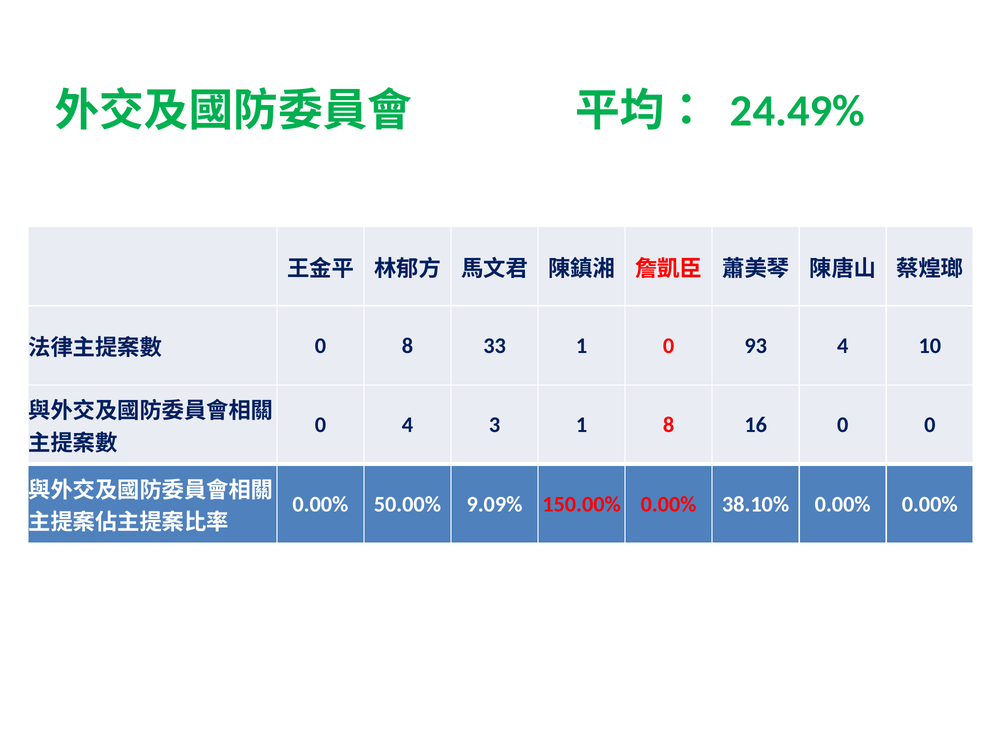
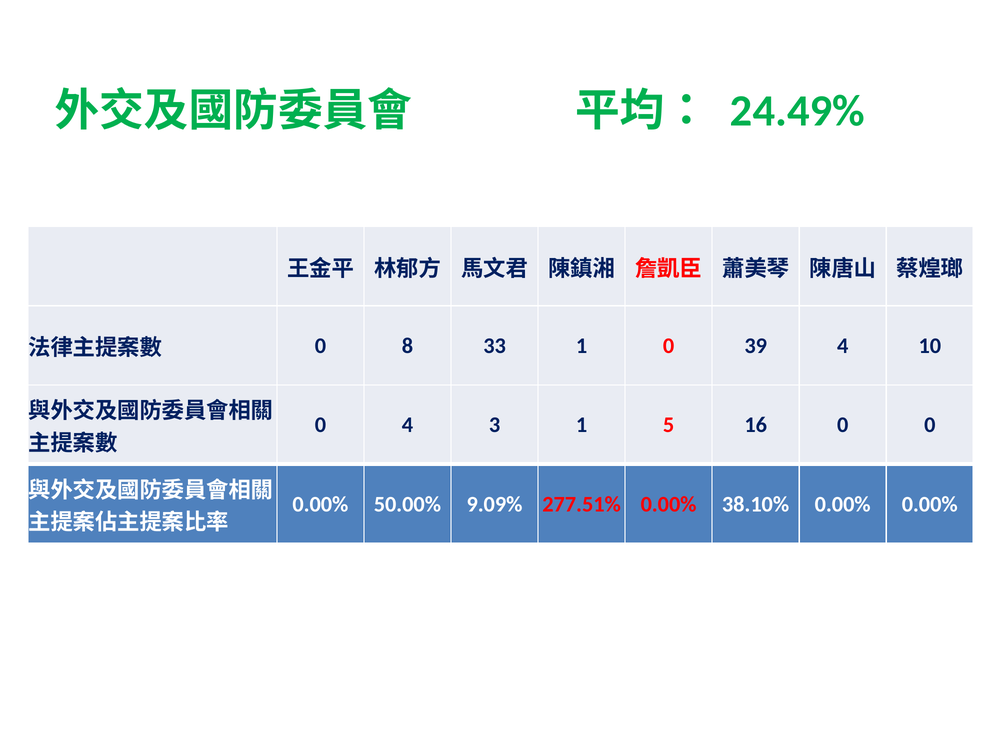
93: 93 -> 39
1 8: 8 -> 5
150.00%: 150.00% -> 277.51%
